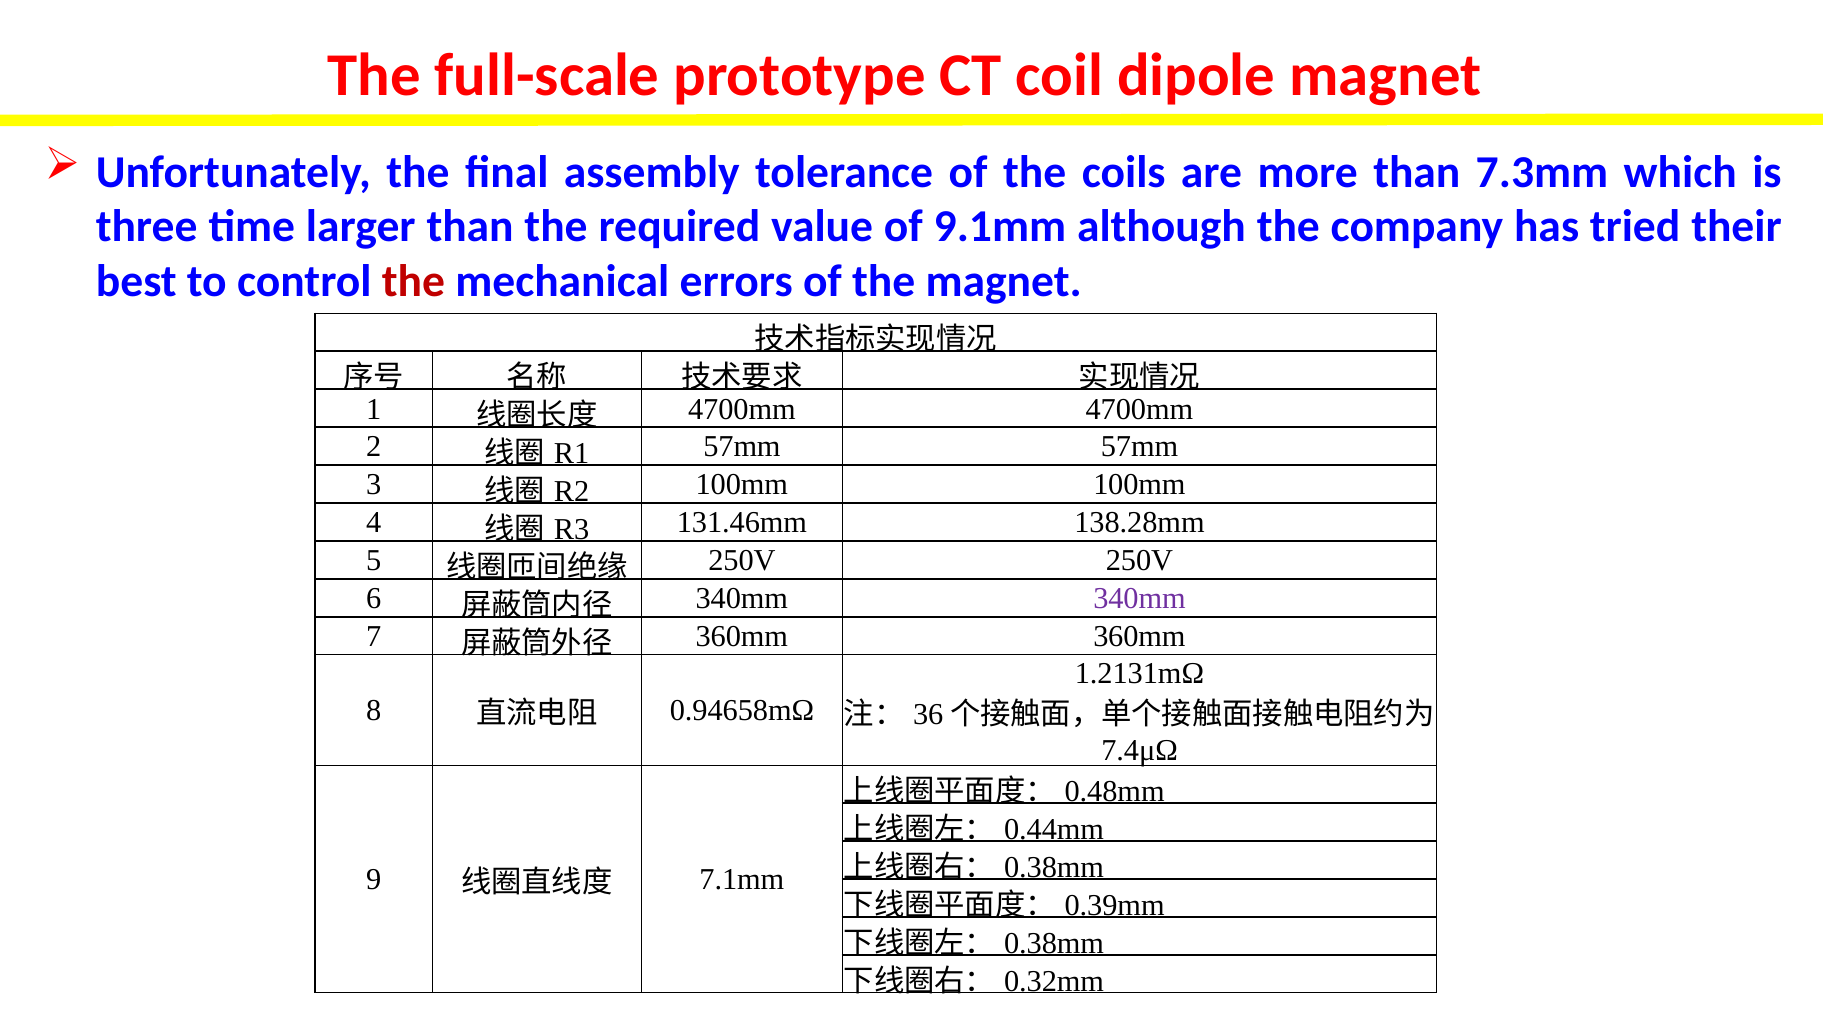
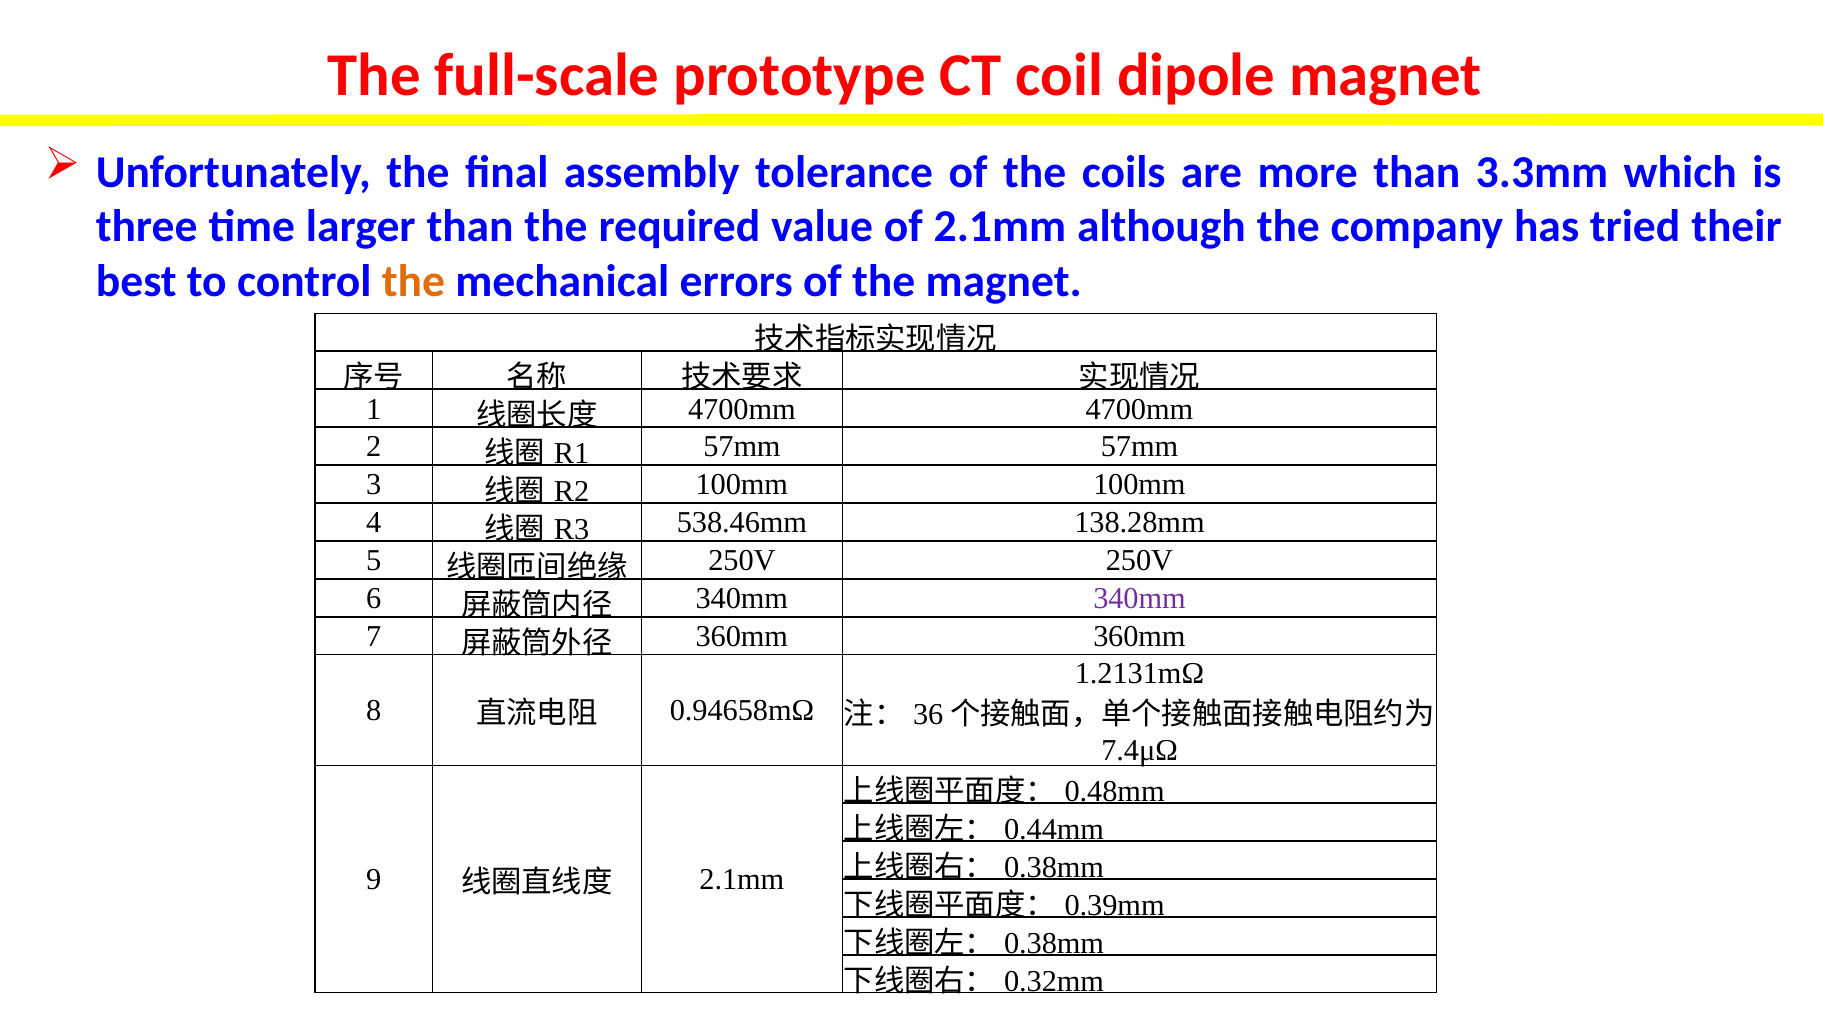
7.3mm: 7.3mm -> 3.3mm
of 9.1mm: 9.1mm -> 2.1mm
the at (413, 282) colour: red -> orange
131.46mm: 131.46mm -> 538.46mm
7.1mm at (742, 880): 7.1mm -> 2.1mm
